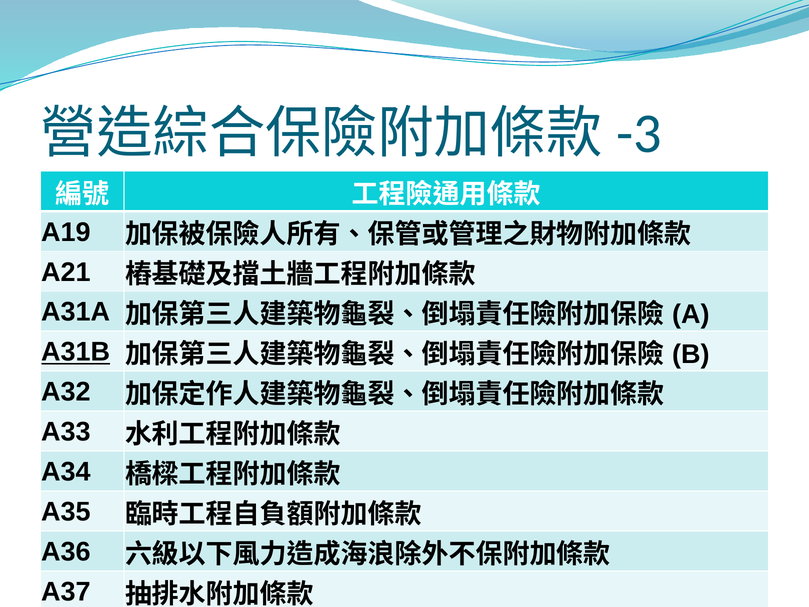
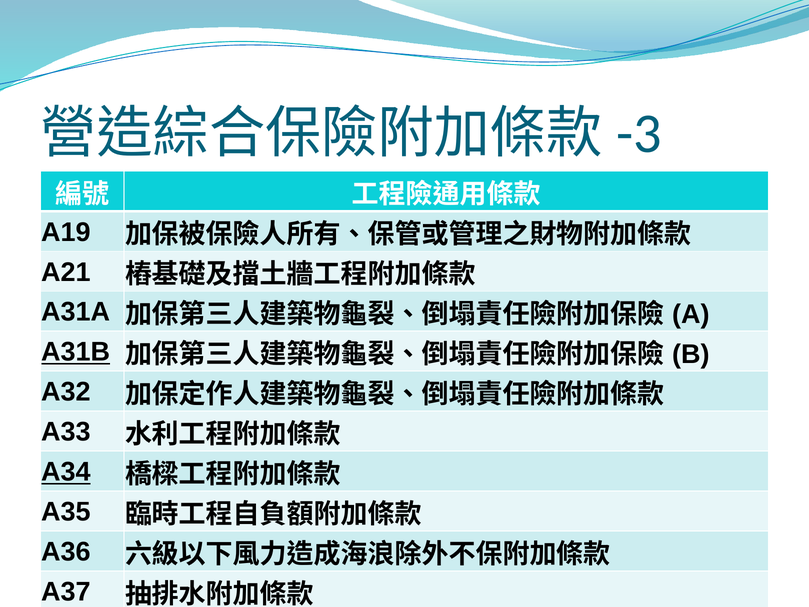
A34 underline: none -> present
